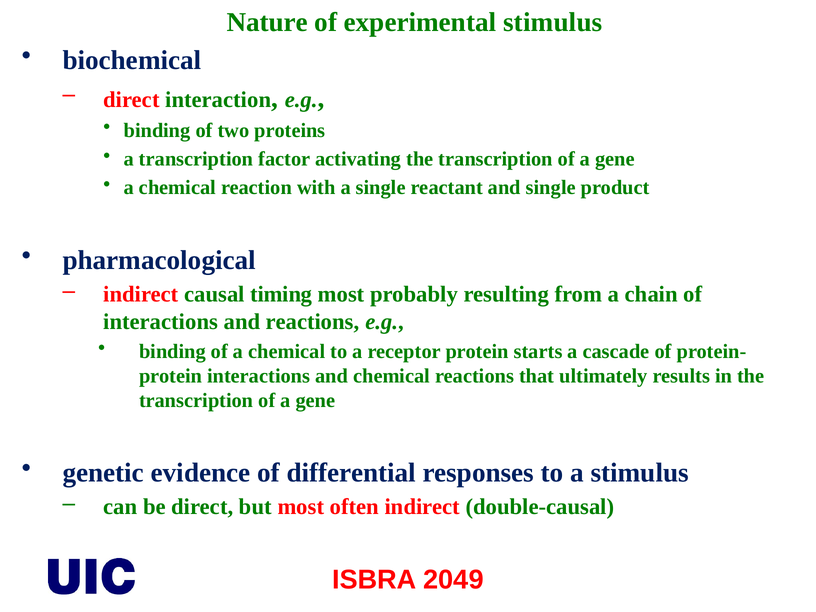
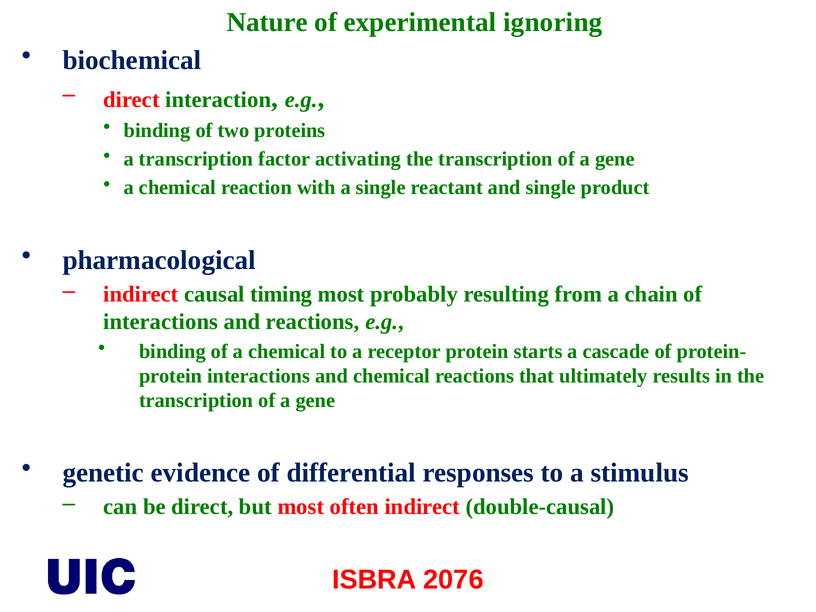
experimental stimulus: stimulus -> ignoring
2049: 2049 -> 2076
